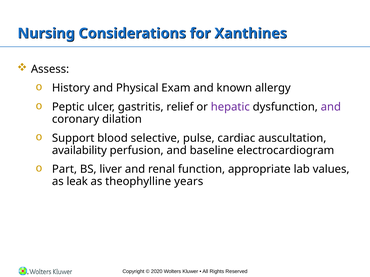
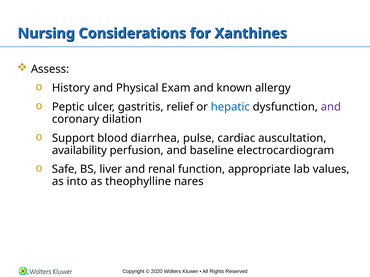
hepatic colour: purple -> blue
selective: selective -> diarrhea
Part: Part -> Safe
leak: leak -> into
years: years -> nares
